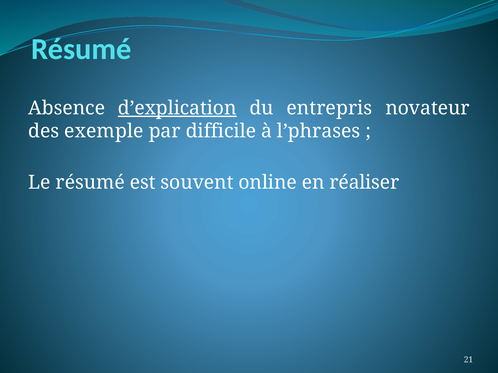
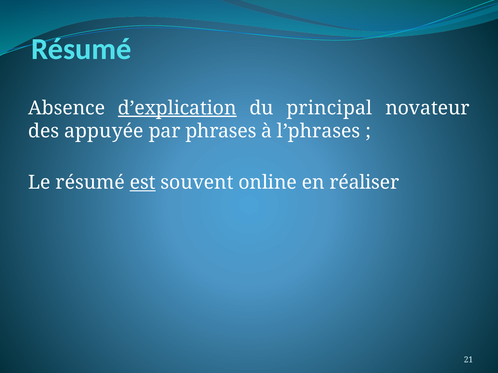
entrepris: entrepris -> principal
exemple: exemple -> appuyée
difficile: difficile -> phrases
est underline: none -> present
